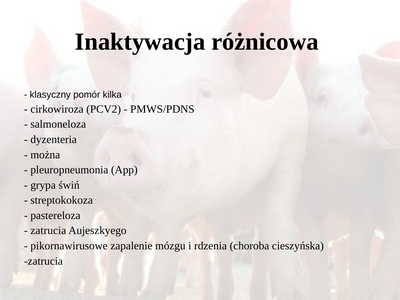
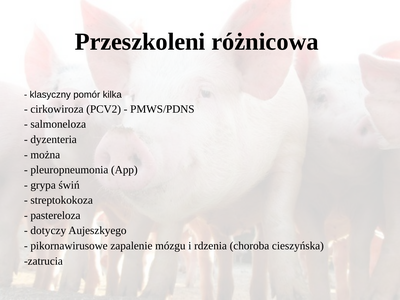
Inaktywacja: Inaktywacja -> Przeszkoleni
zatrucia at (48, 231): zatrucia -> dotyczy
